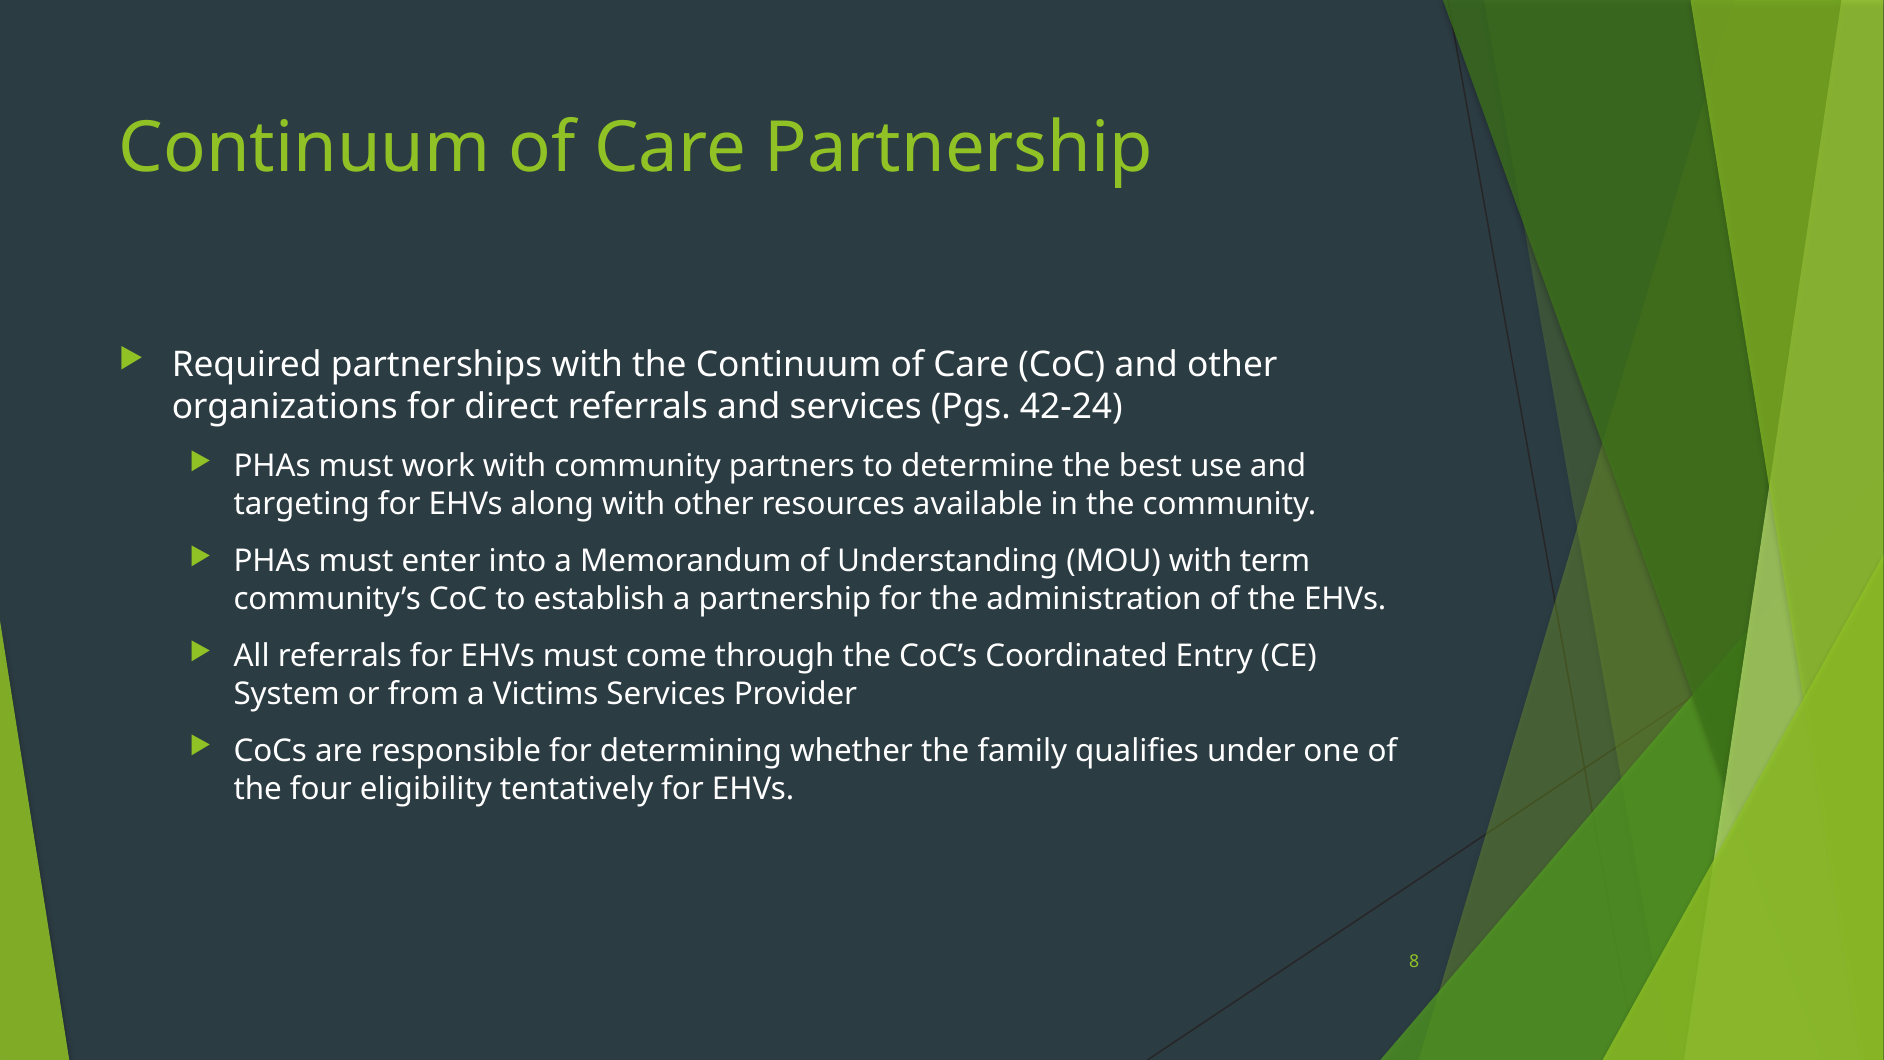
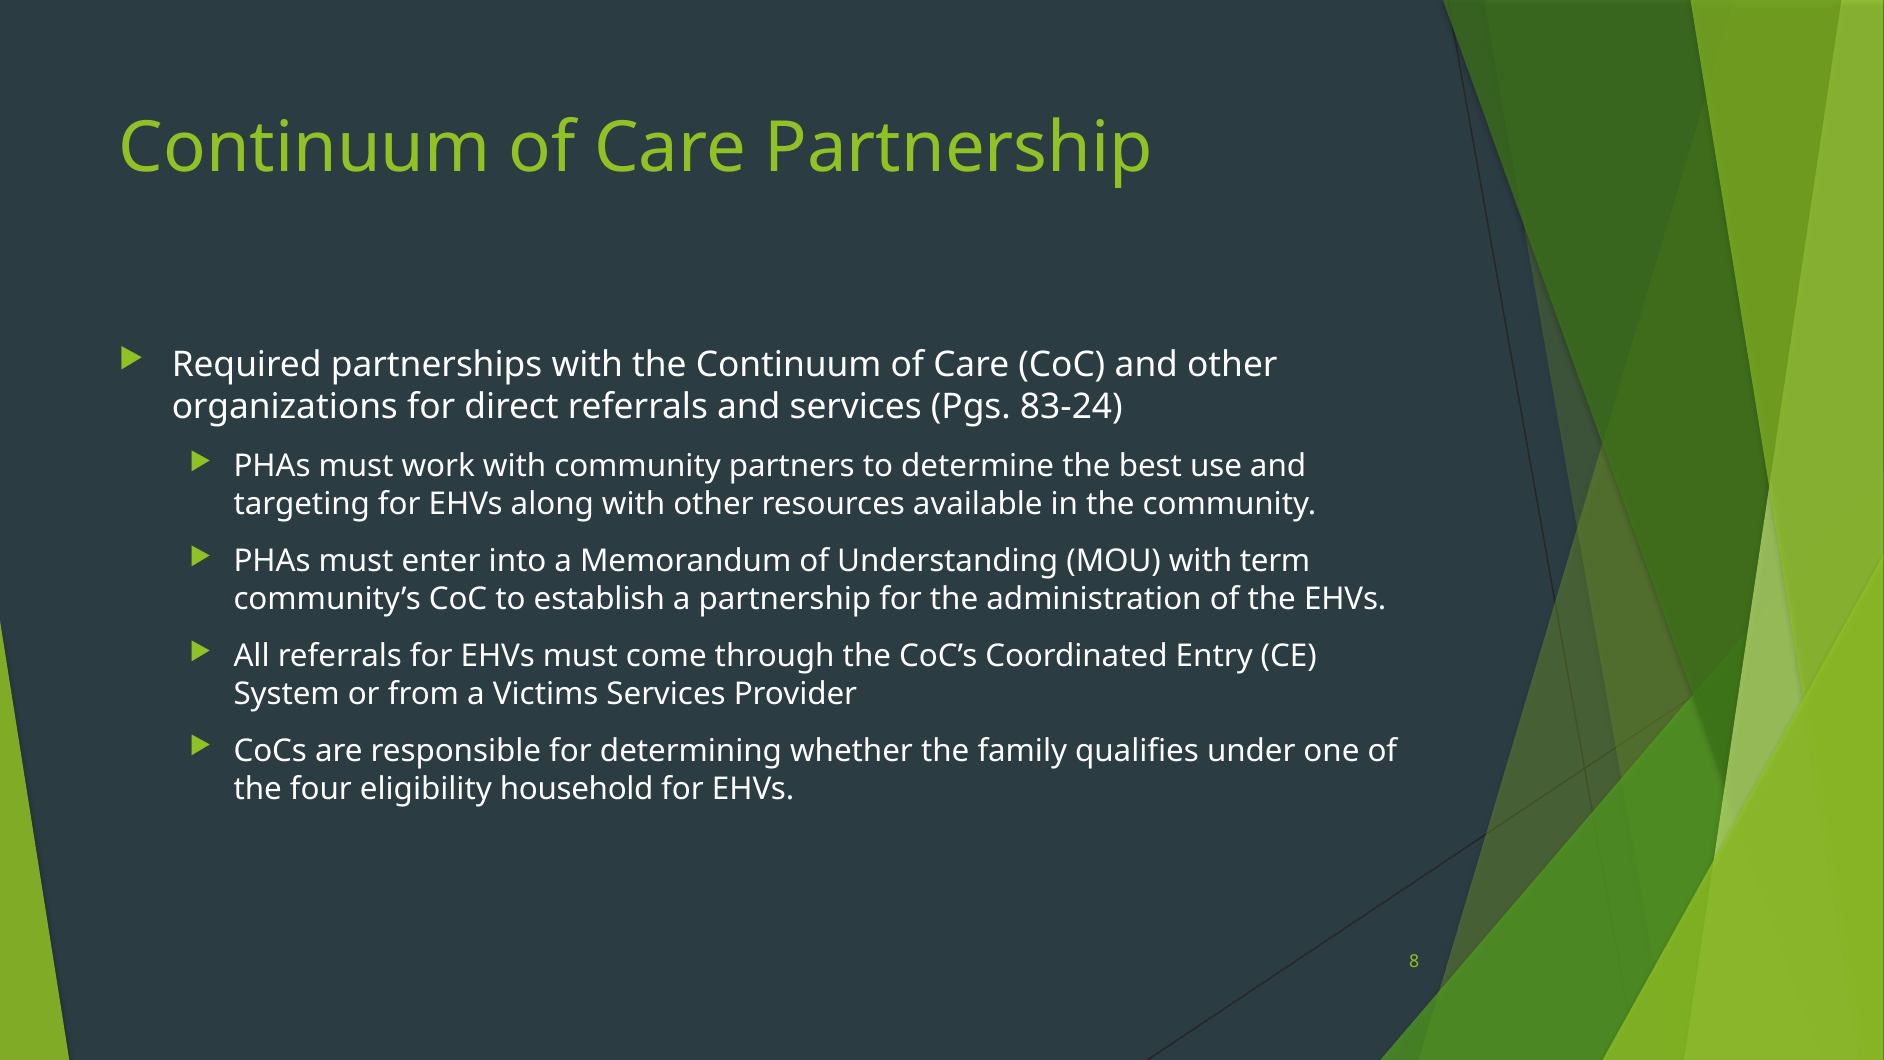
42-24: 42-24 -> 83-24
tentatively: tentatively -> household
